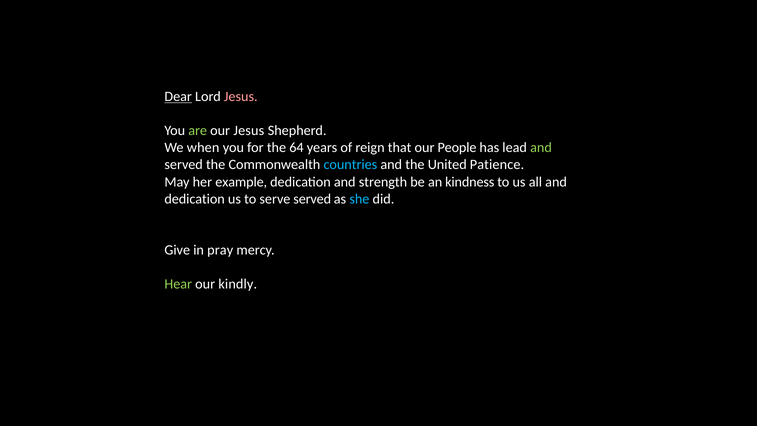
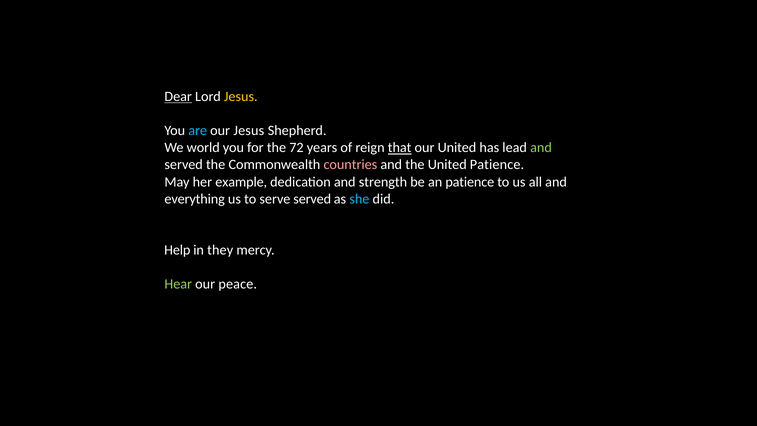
Jesus at (241, 97) colour: pink -> yellow
are colour: light green -> light blue
when: when -> world
64: 64 -> 72
that underline: none -> present
our People: People -> United
countries colour: light blue -> pink
an kindness: kindness -> patience
dedication at (195, 199): dedication -> everything
Give: Give -> Help
pray: pray -> they
kindly: kindly -> peace
